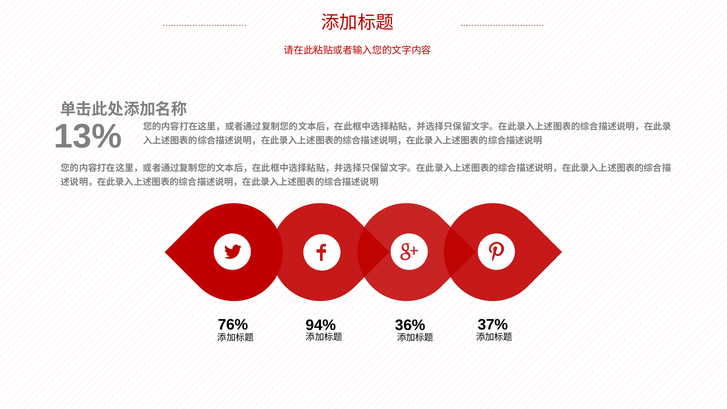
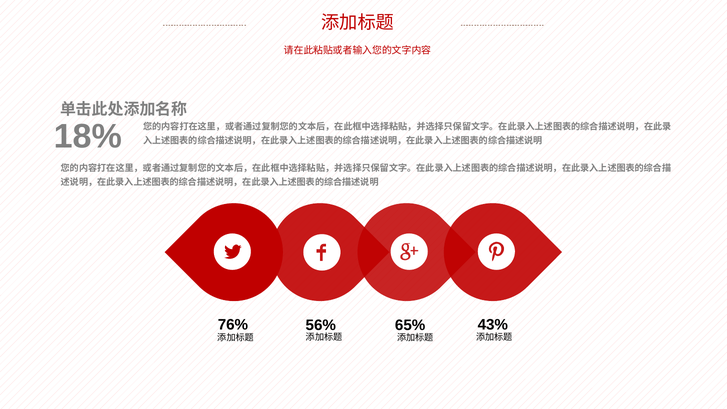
13%: 13% -> 18%
37%: 37% -> 43%
36%: 36% -> 65%
94%: 94% -> 56%
